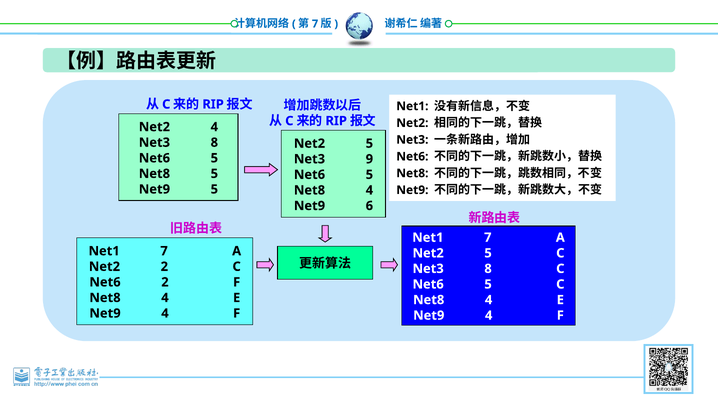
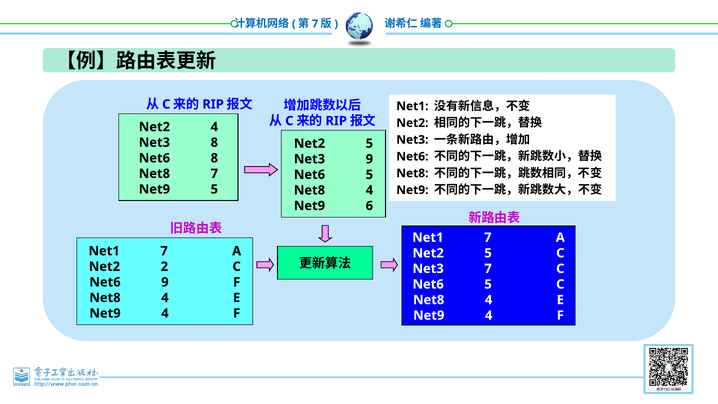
5 at (214, 158): 5 -> 8
Net8 5: 5 -> 7
8 at (488, 269): 8 -> 7
Net6 2: 2 -> 9
